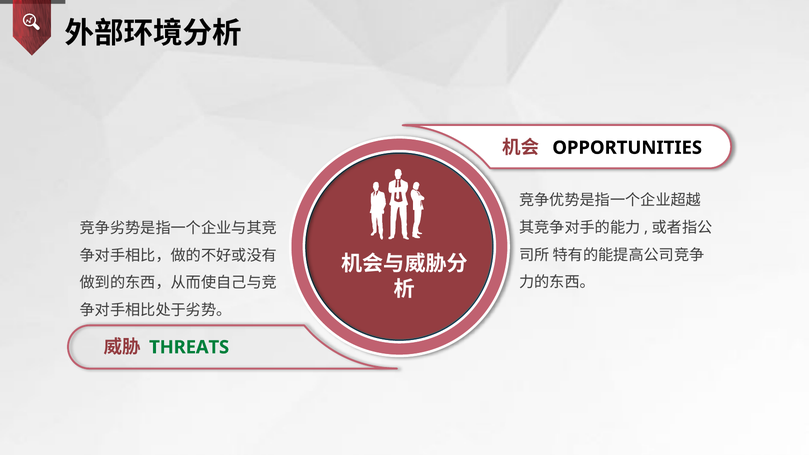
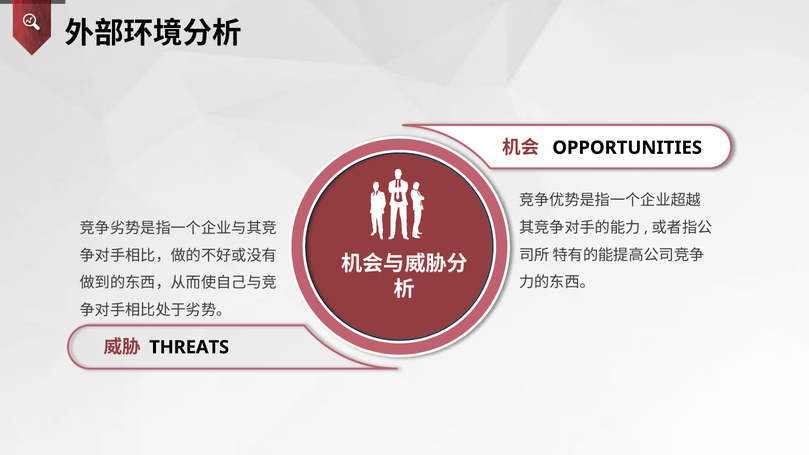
THREATS colour: green -> black
